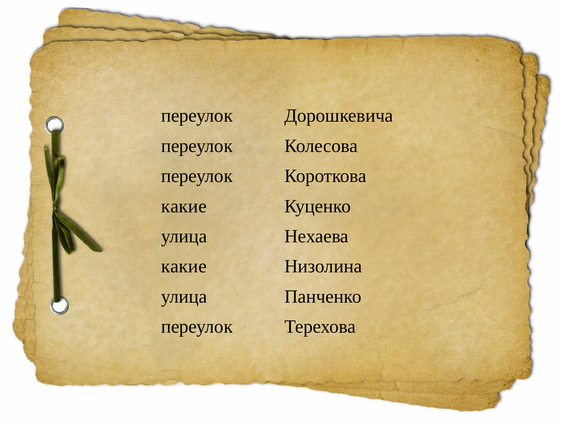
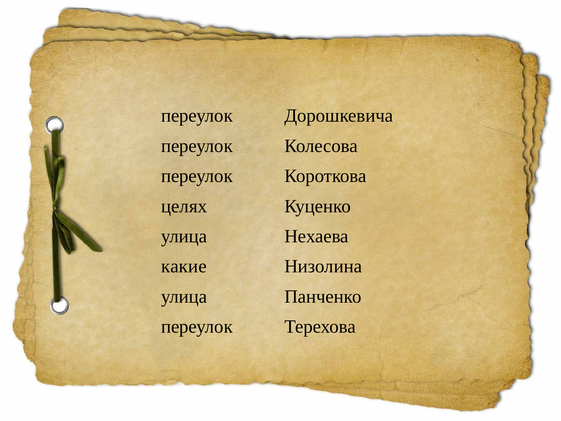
какие at (184, 206): какие -> целях
